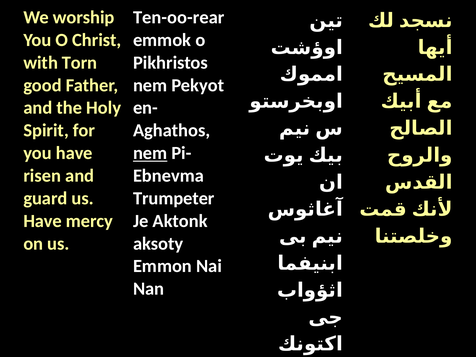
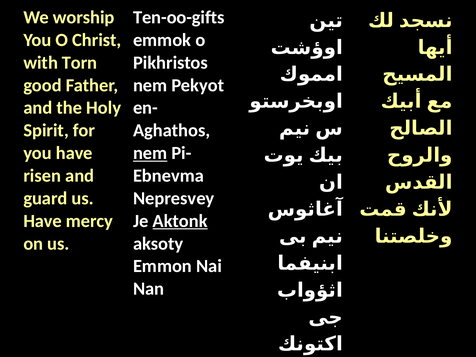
Ten-oo-rear: Ten-oo-rear -> Ten-oo-gifts
Trumpeter: Trumpeter -> Nepresvey
Aktonk underline: none -> present
